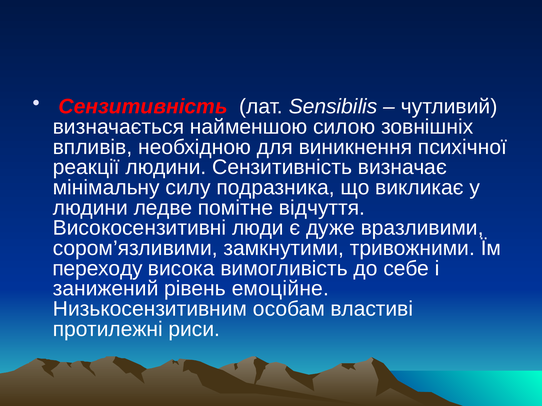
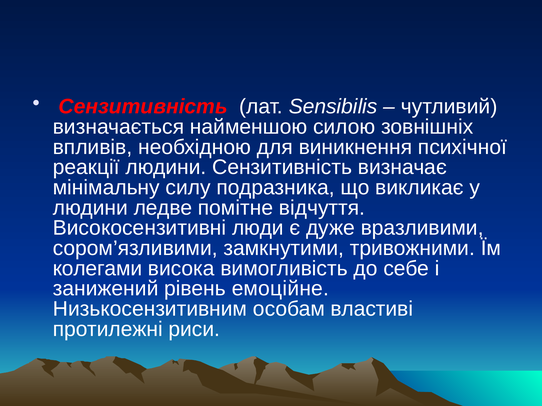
переходу: переходу -> колегами
